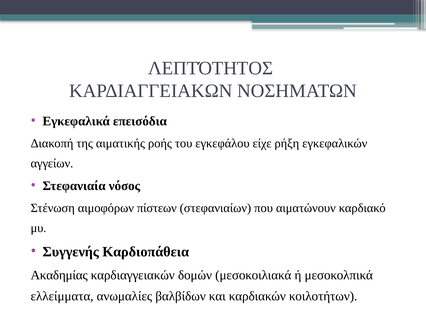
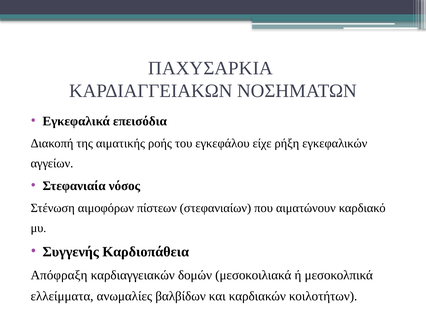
ΛΕΠΤΌΤΗΤΟΣ: ΛΕΠΤΌΤΗΤΟΣ -> ΠΑΧΥΣΑΡΚΙΑ
Ακαδημίας: Ακαδημίας -> Απόφραξη
